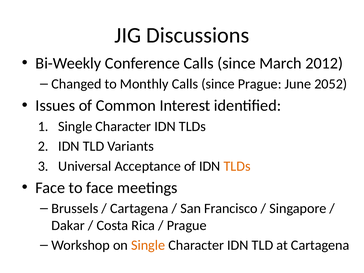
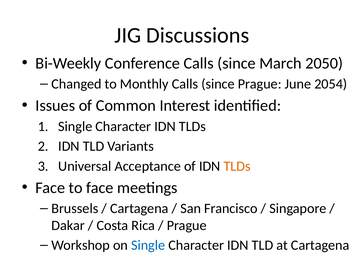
2012: 2012 -> 2050
2052: 2052 -> 2054
Single at (148, 245) colour: orange -> blue
